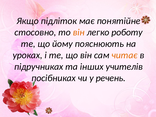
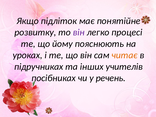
стосовно: стосовно -> розвитку
він at (79, 32) colour: orange -> purple
роботу: роботу -> процесі
